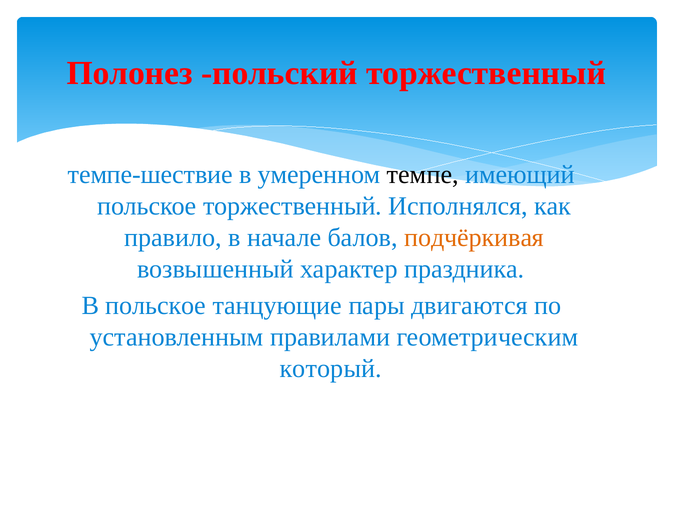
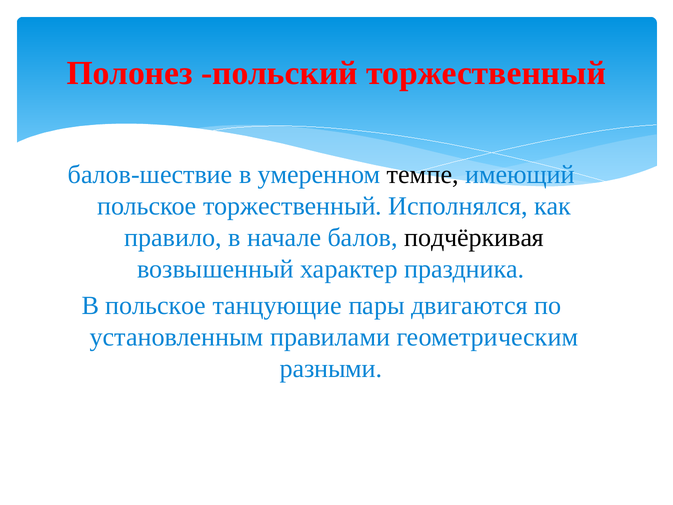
темпе-шествие: темпе-шествие -> балов-шествие
подчёркивая colour: orange -> black
который: который -> разными
